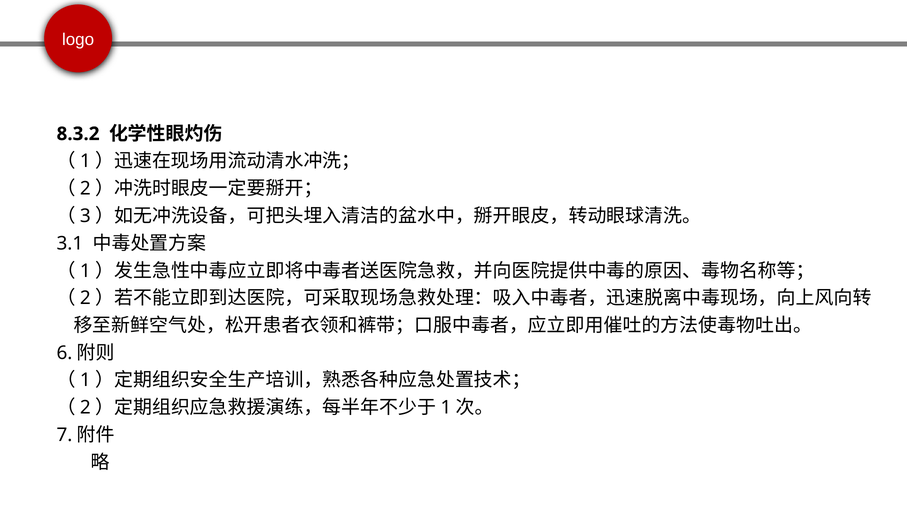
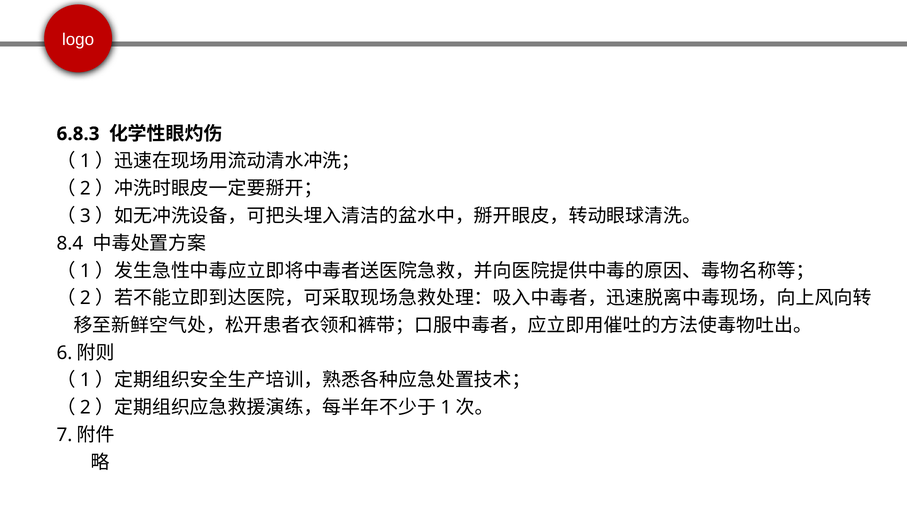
8.3.2: 8.3.2 -> 6.8.3
3.1: 3.1 -> 8.4
